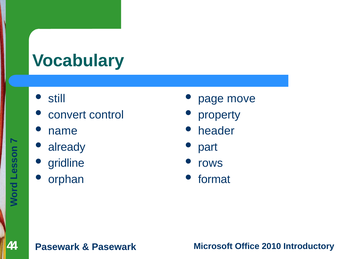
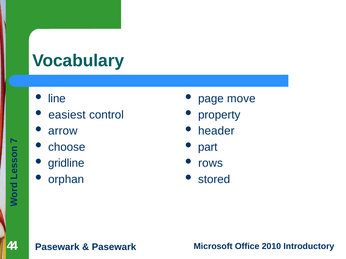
still: still -> line
convert: convert -> easiest
name: name -> arrow
already: already -> choose
format: format -> stored
